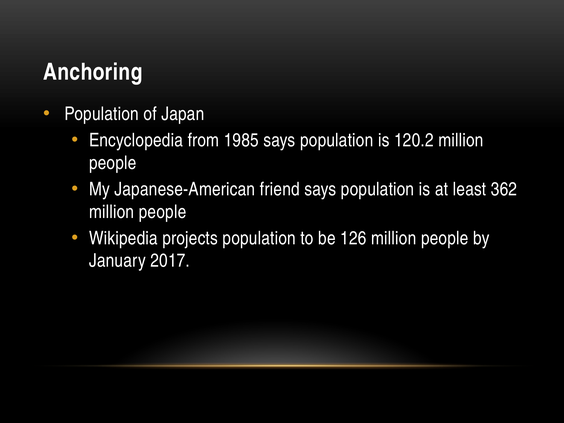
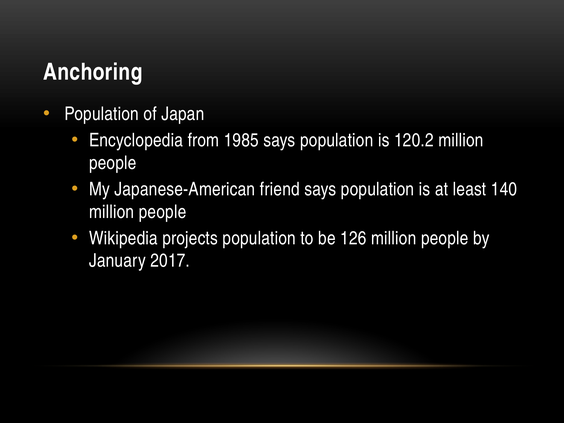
362: 362 -> 140
